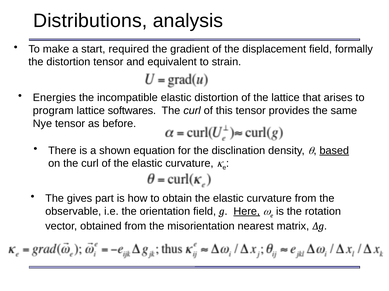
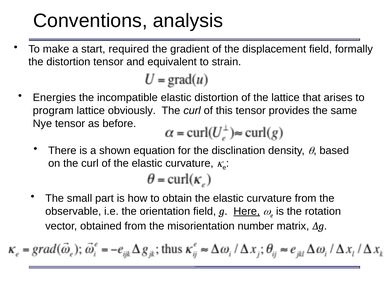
Distributions: Distributions -> Conventions
softwares: softwares -> obviously
based underline: present -> none
gives: gives -> small
nearest: nearest -> number
